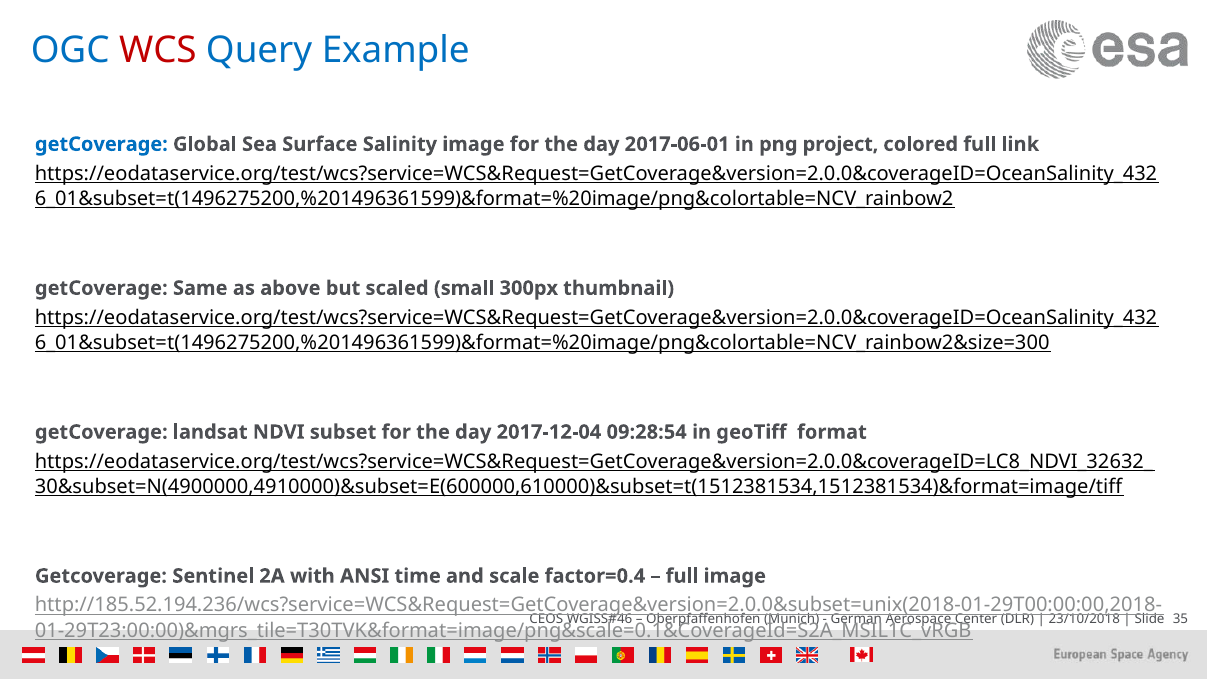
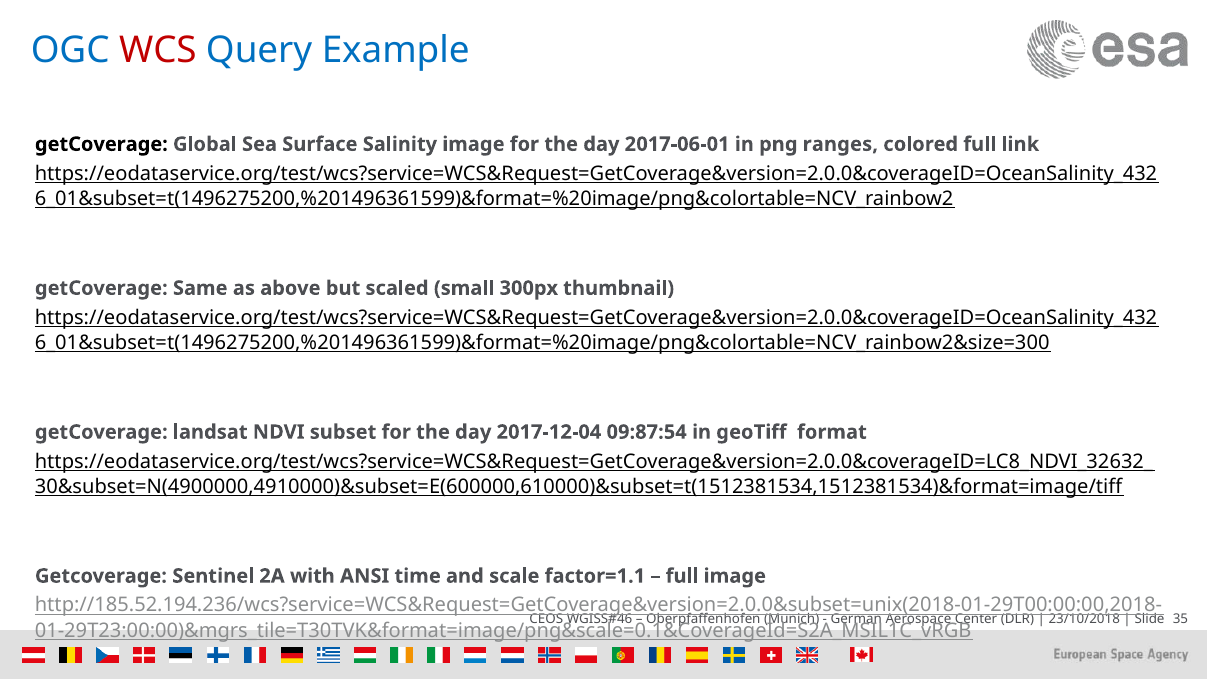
getCoverage at (101, 144) colour: blue -> black
project: project -> ranges
09:28:54: 09:28:54 -> 09:87:54
factor=0.4: factor=0.4 -> factor=1.1
